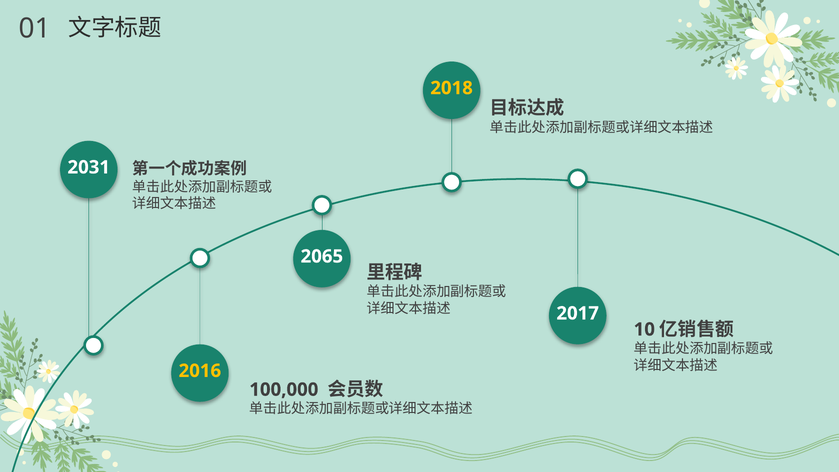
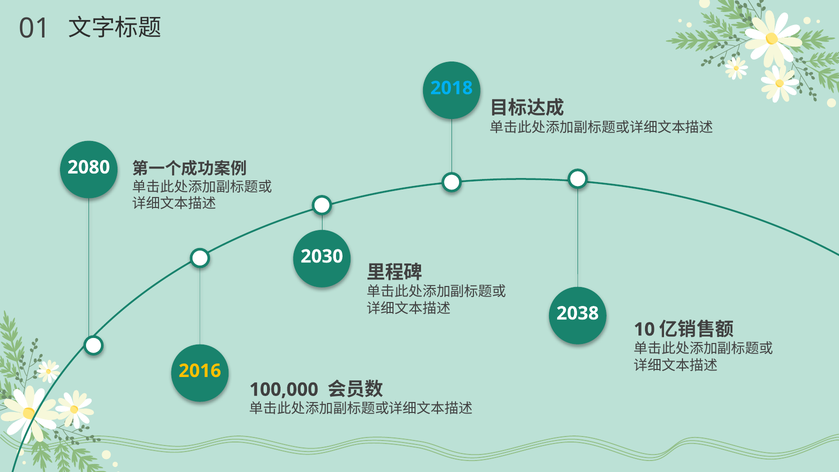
2018 colour: yellow -> light blue
2031: 2031 -> 2080
2065: 2065 -> 2030
2017: 2017 -> 2038
